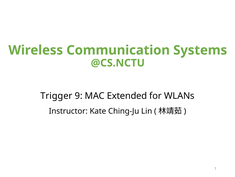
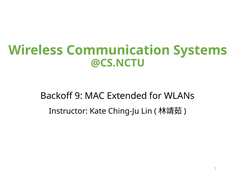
Trigger: Trigger -> Backoff
